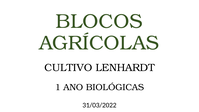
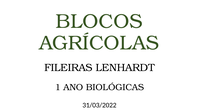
CULTIVO: CULTIVO -> FILEIRAS
